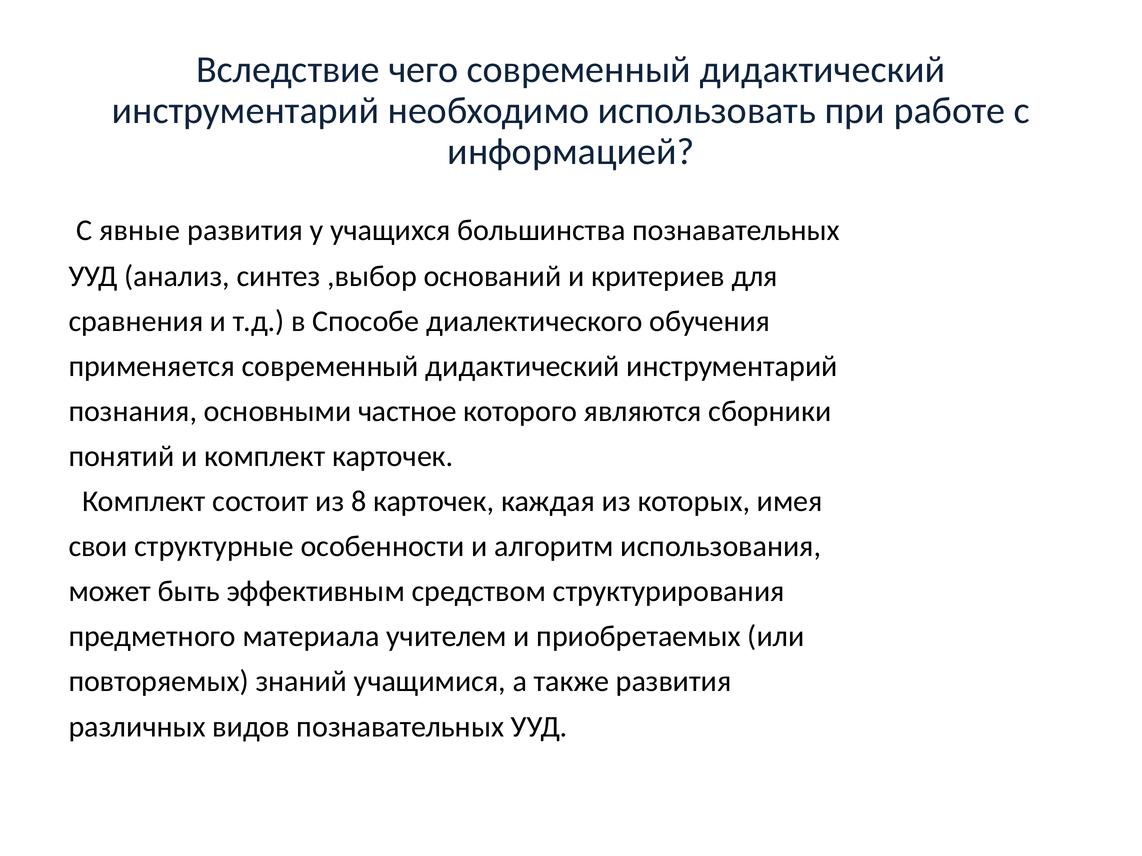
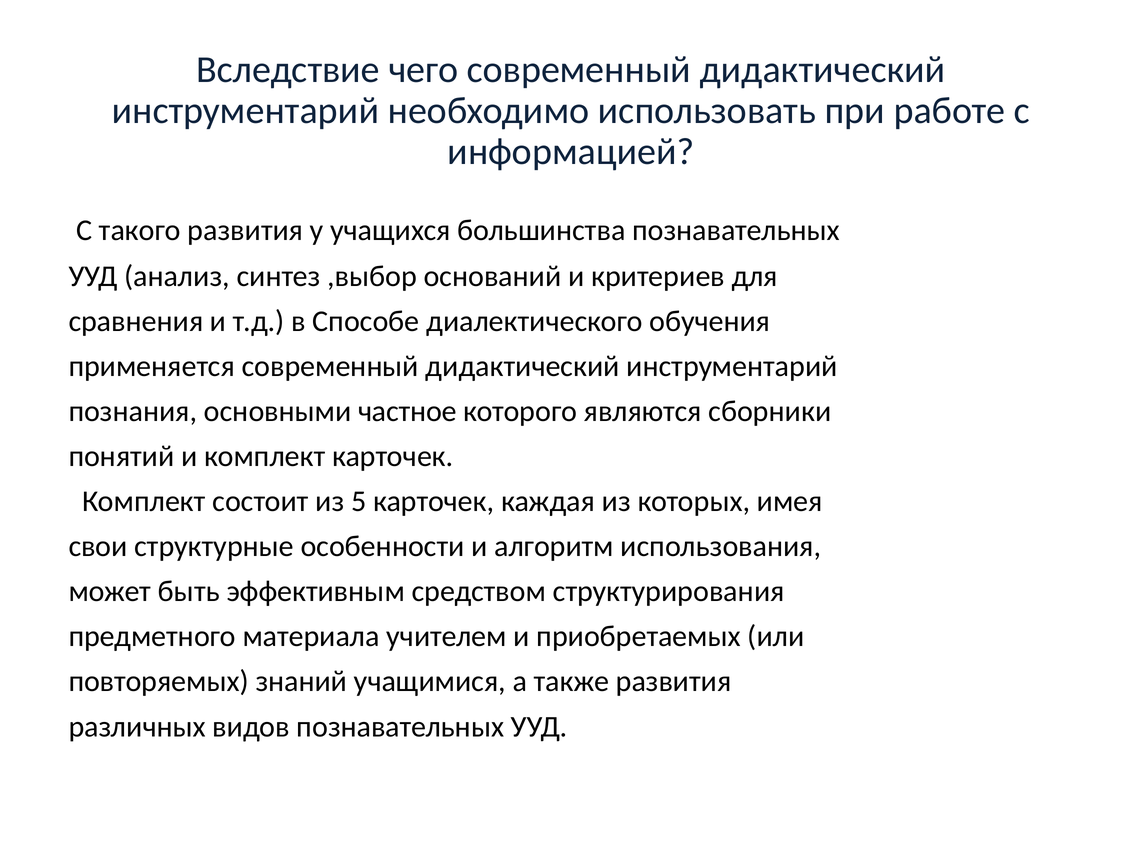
явные: явные -> такого
8: 8 -> 5
